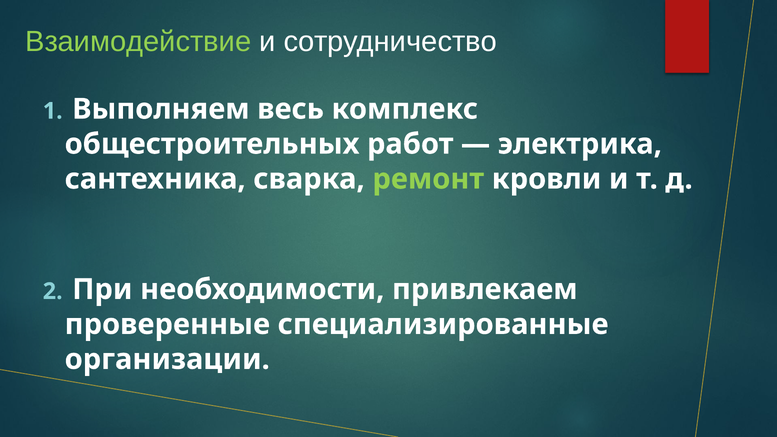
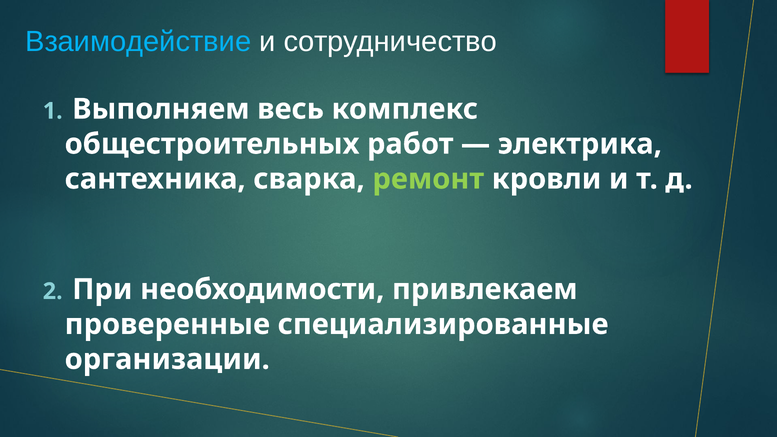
Взаимодействие colour: light green -> light blue
